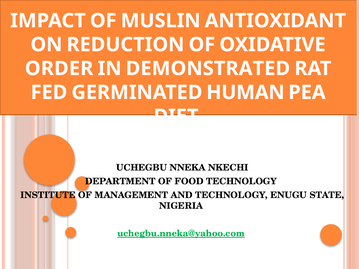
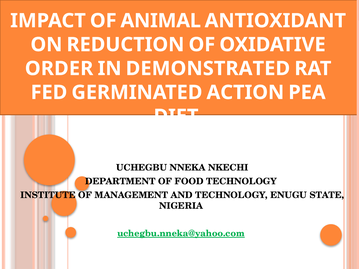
MUSLIN: MUSLIN -> ANIMAL
HUMAN: HUMAN -> ACTION
